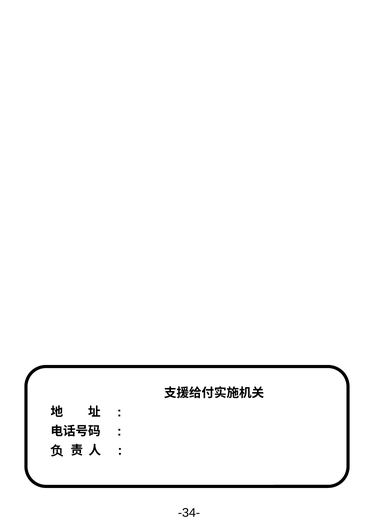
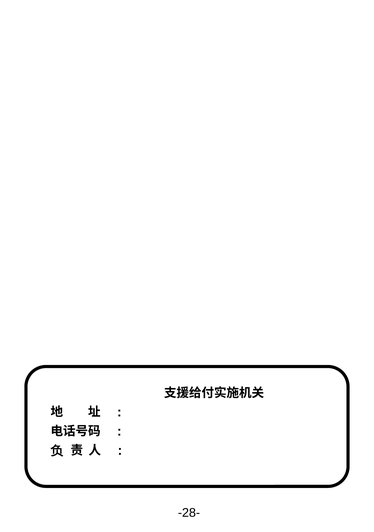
-34-: -34- -> -28-
